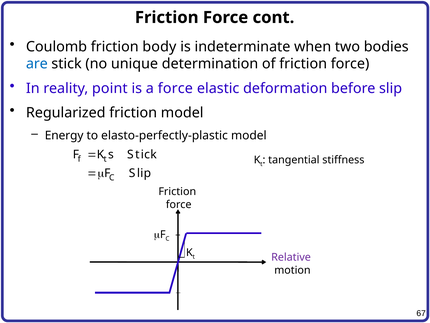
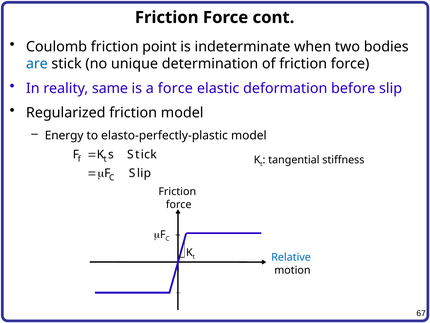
body: body -> point
point: point -> same
Relative colour: purple -> blue
